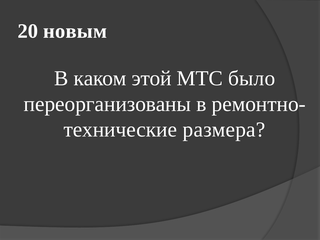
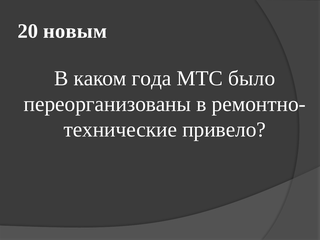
этой: этой -> года
размера: размера -> привело
